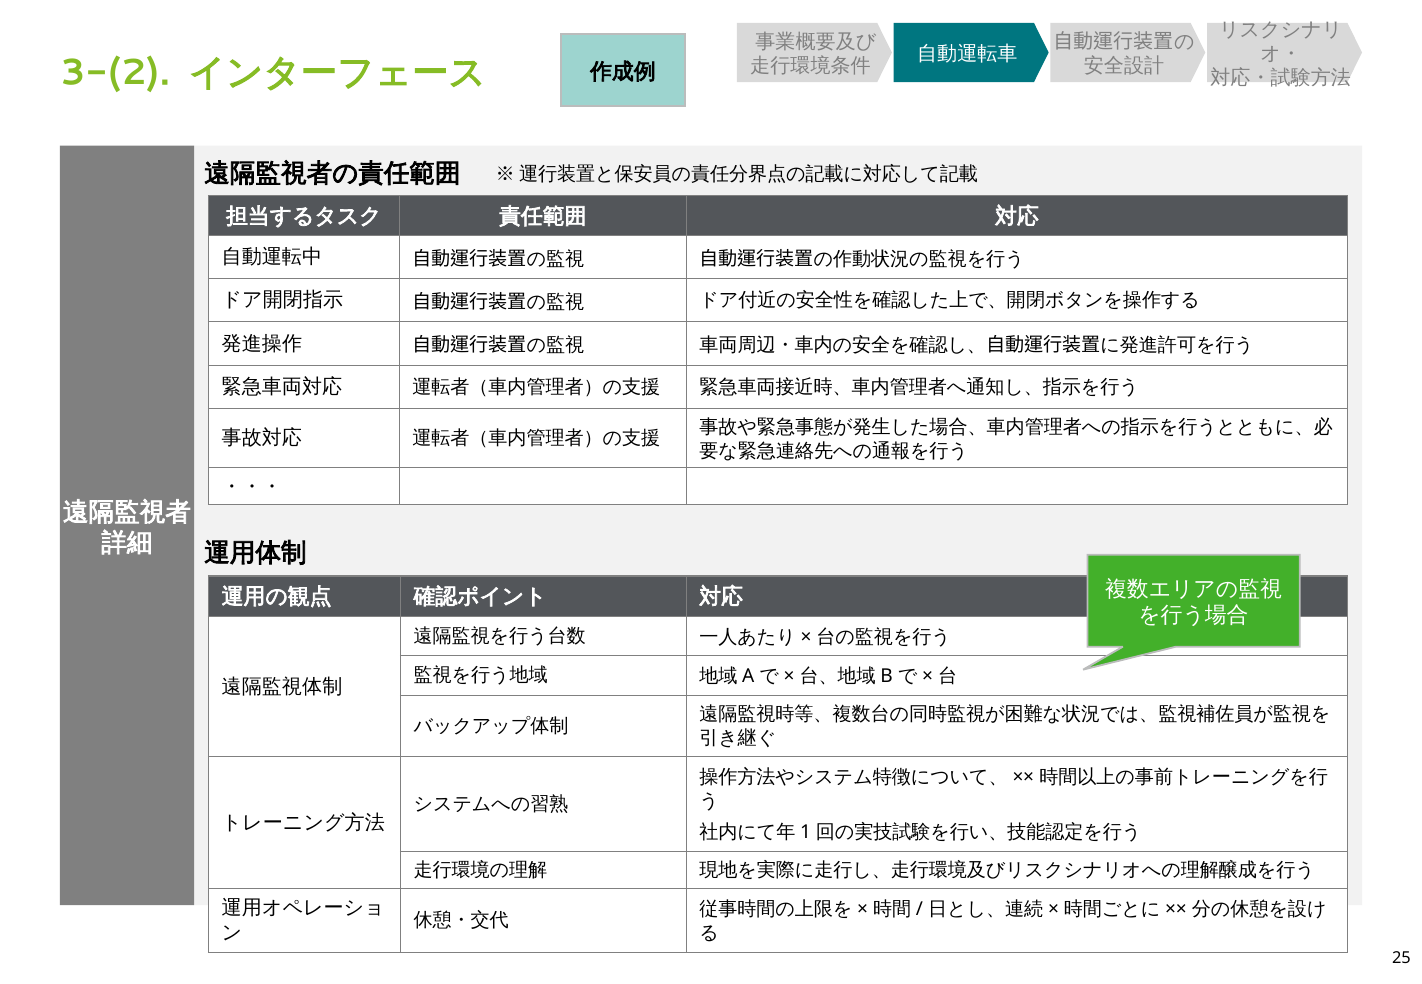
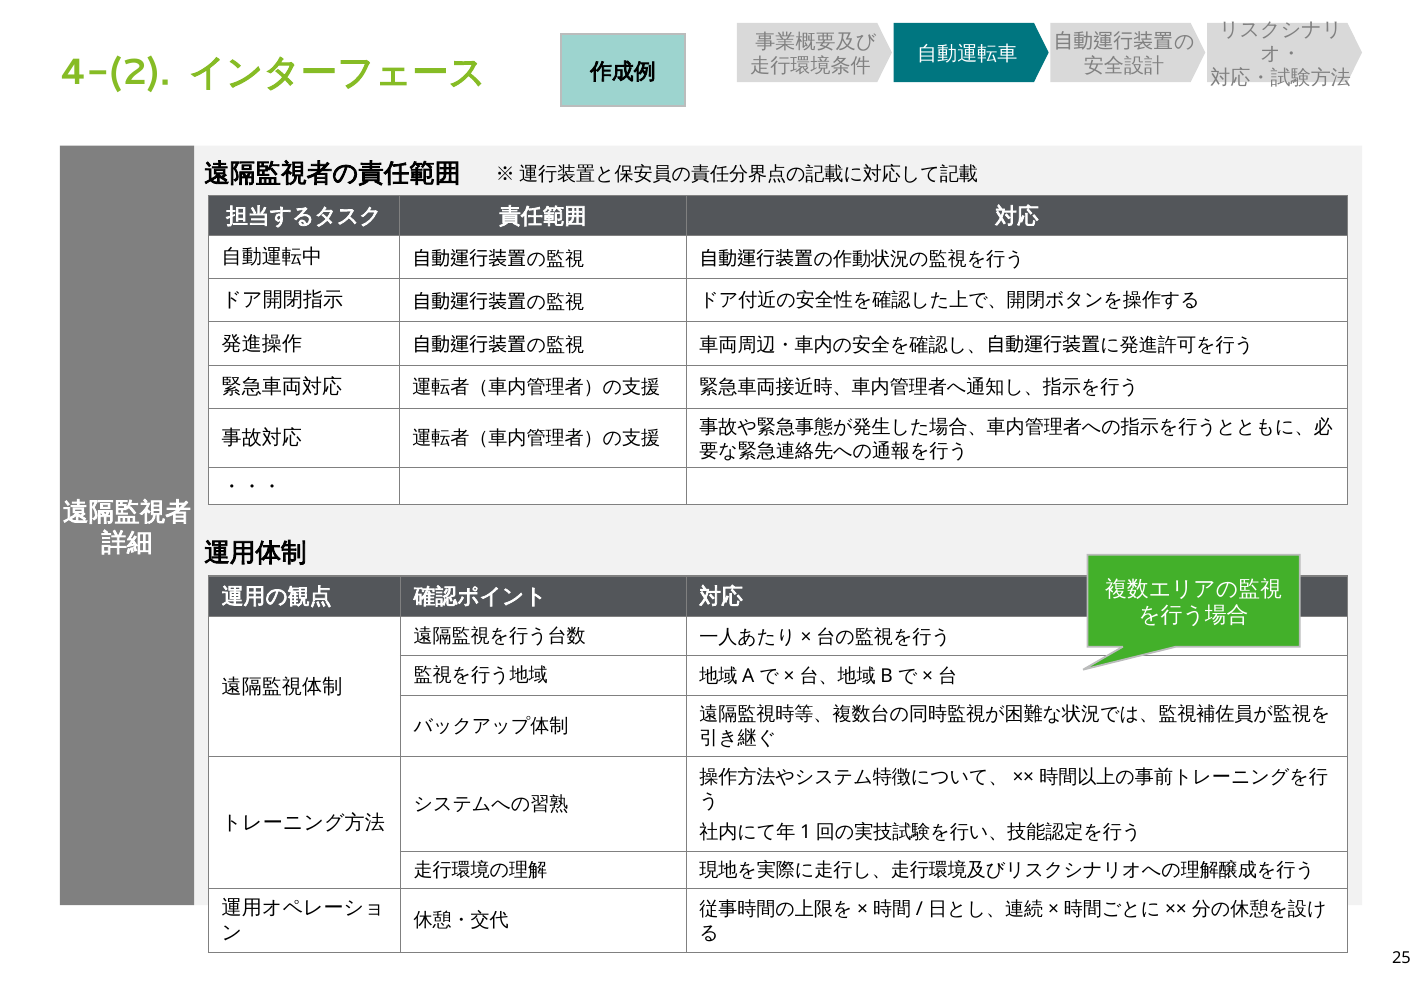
3-(2: 3-(2 -> 4-(2
